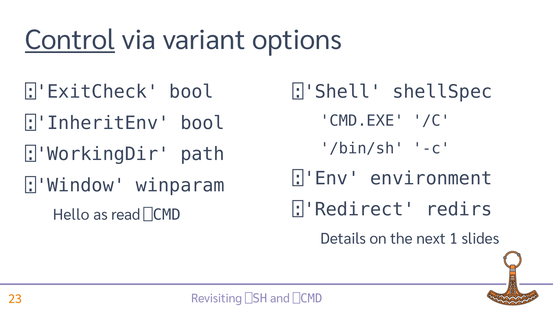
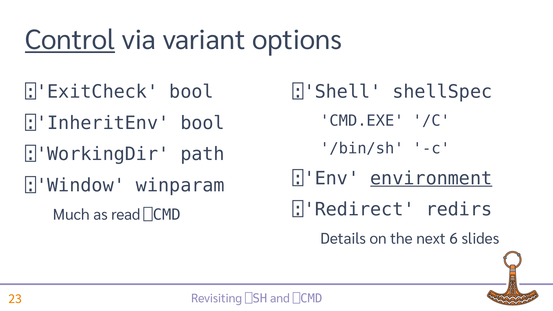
environment underline: none -> present
Hello: Hello -> Much
1: 1 -> 6
